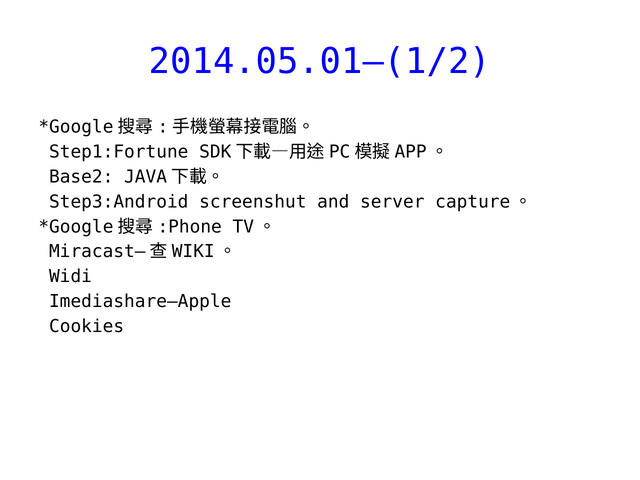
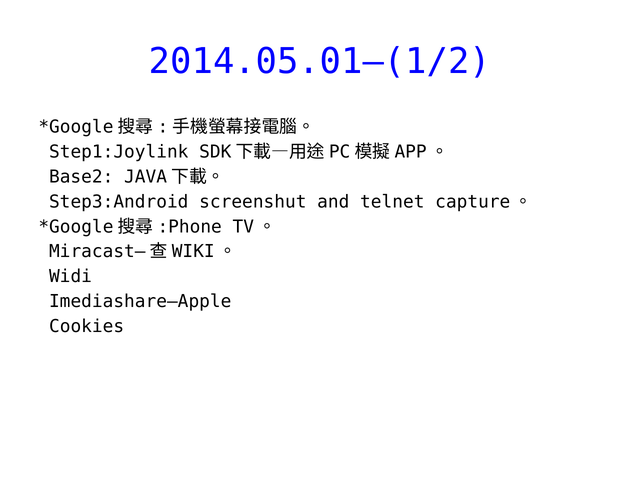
Step1:Fortune: Step1:Fortune -> Step1:Joylink
server: server -> telnet
